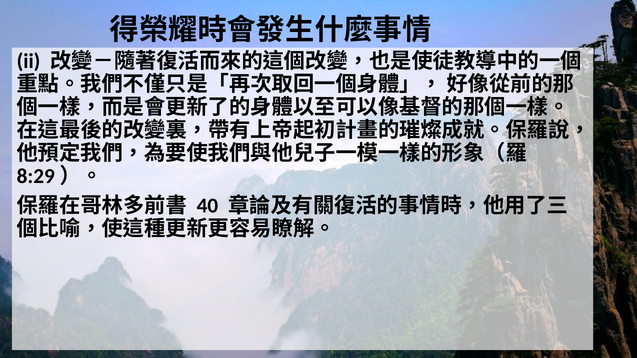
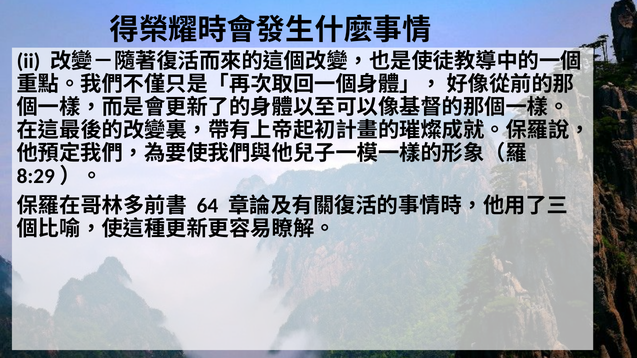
40: 40 -> 64
